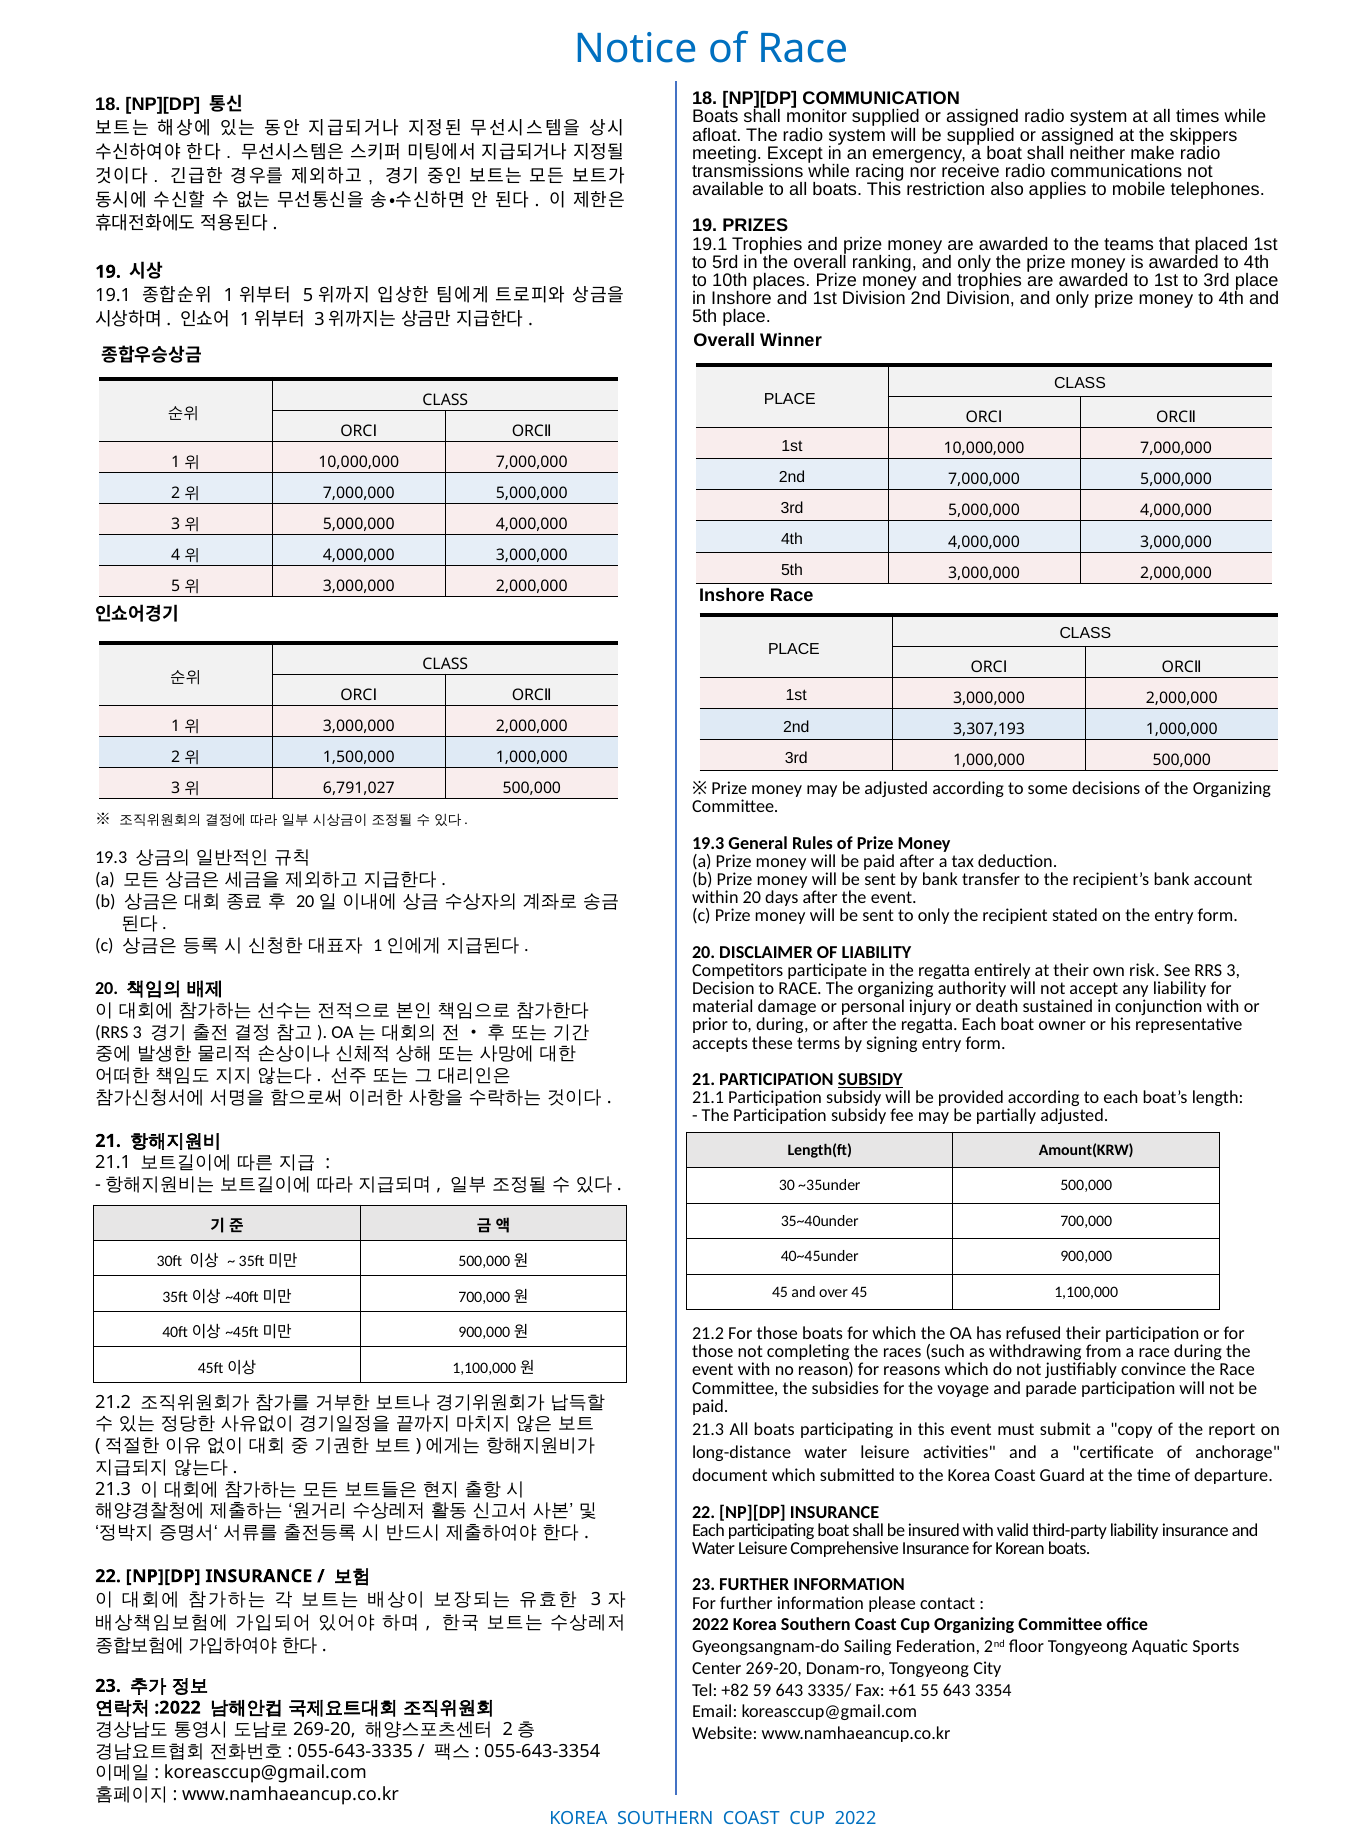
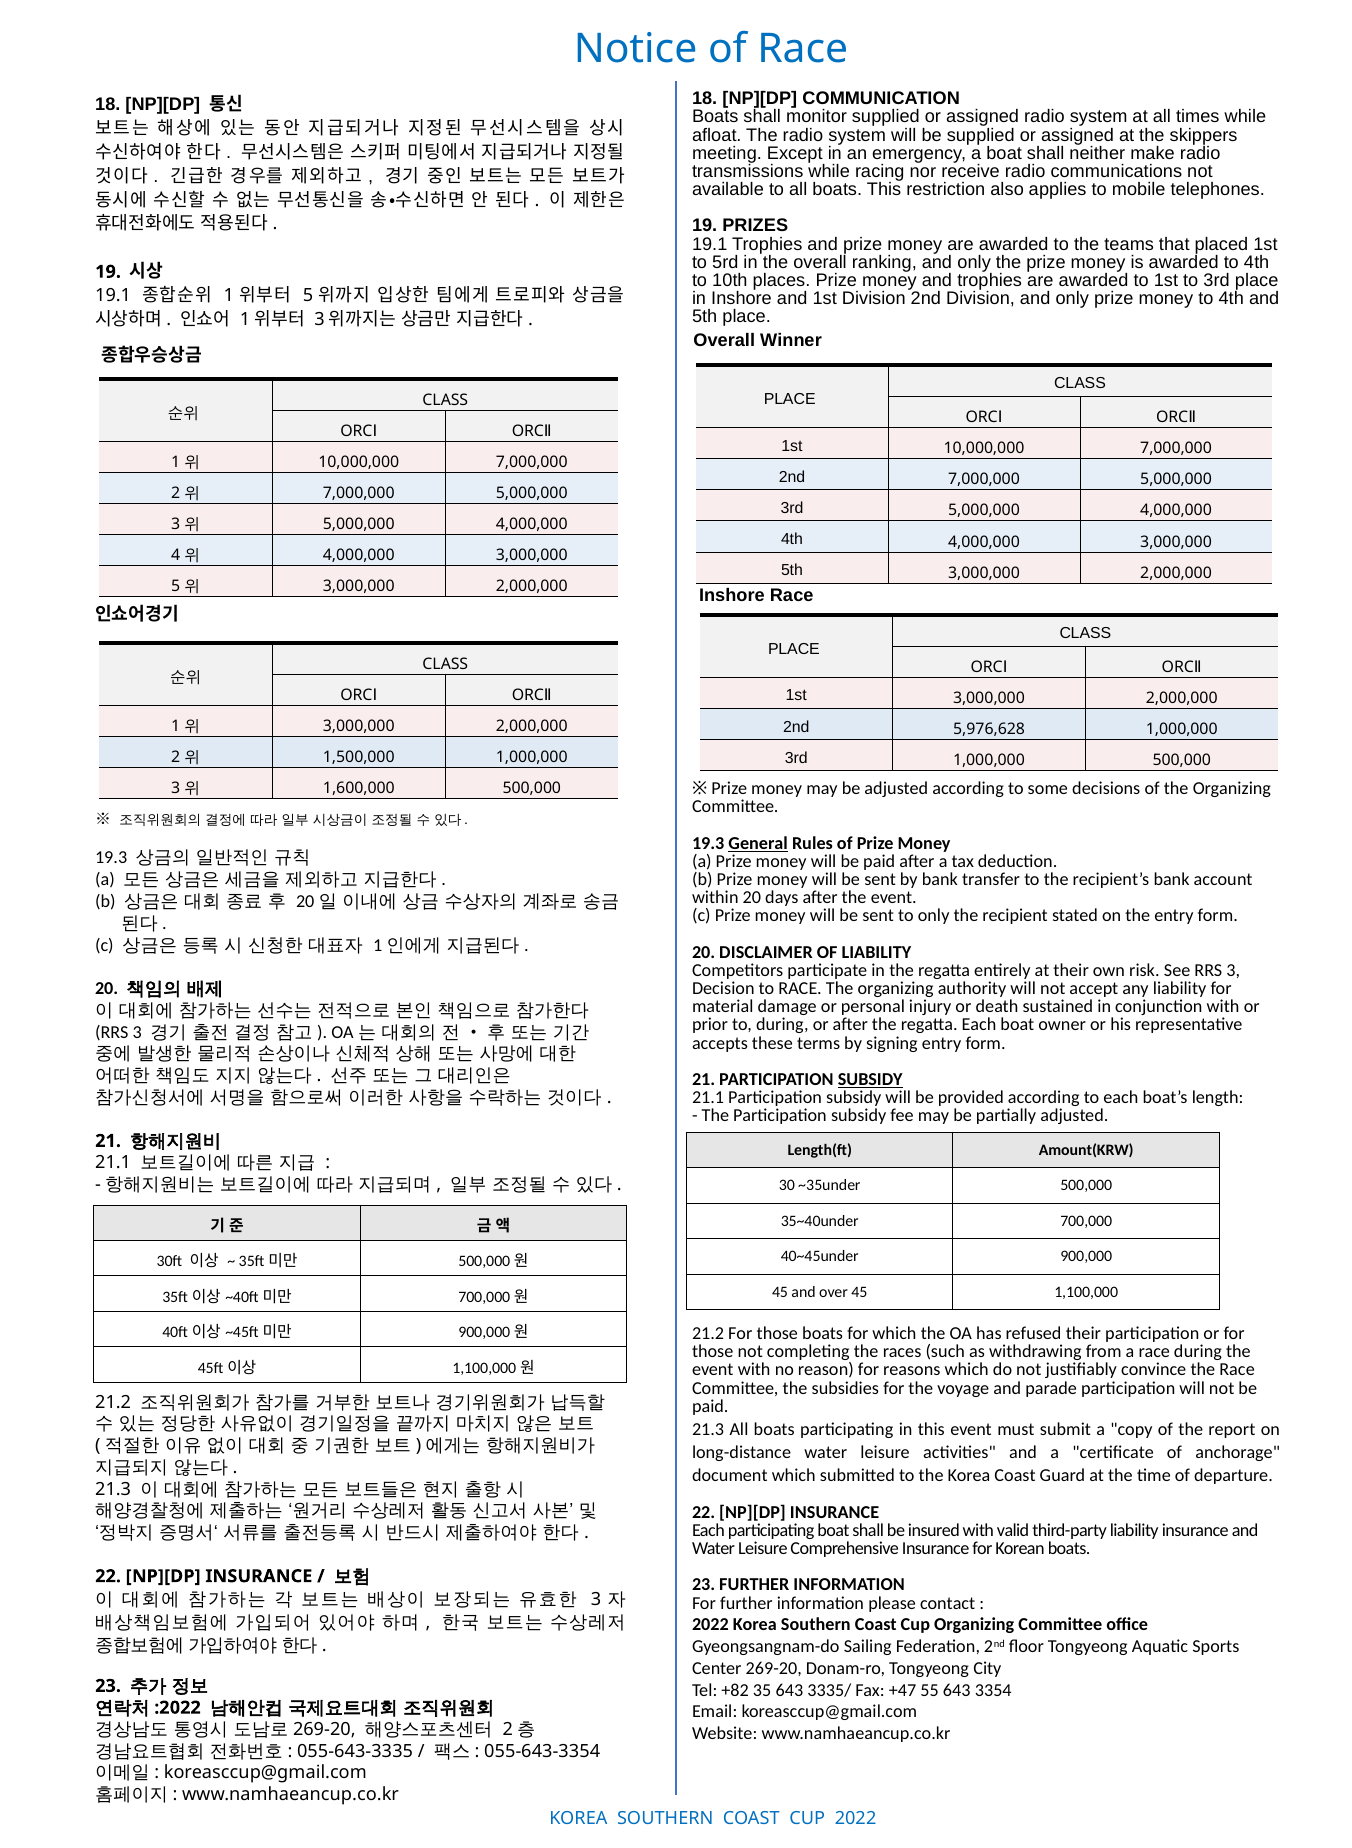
3,307,193: 3,307,193 -> 5,976,628
6,791,027: 6,791,027 -> 1,600,000
General underline: none -> present
59: 59 -> 35
+61: +61 -> +47
